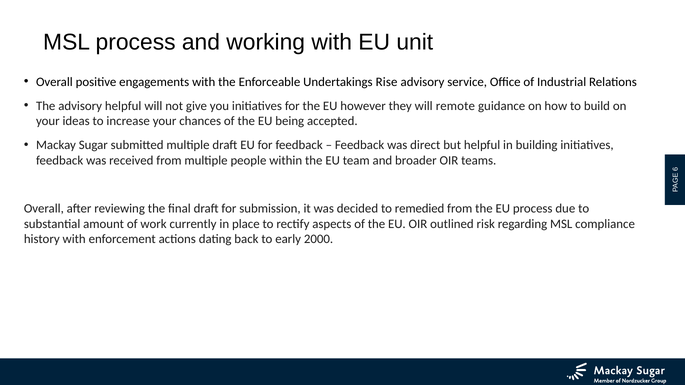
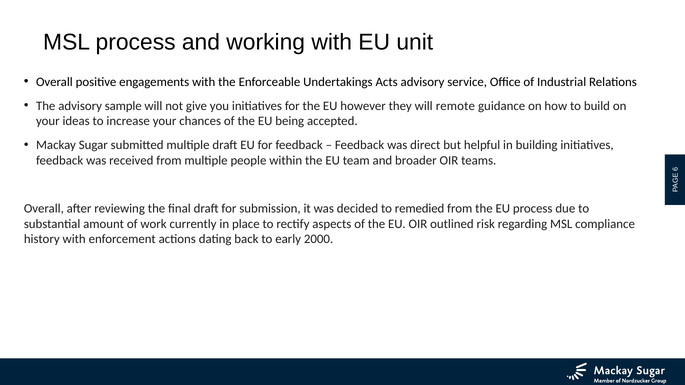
Rise: Rise -> Acts
advisory helpful: helpful -> sample
